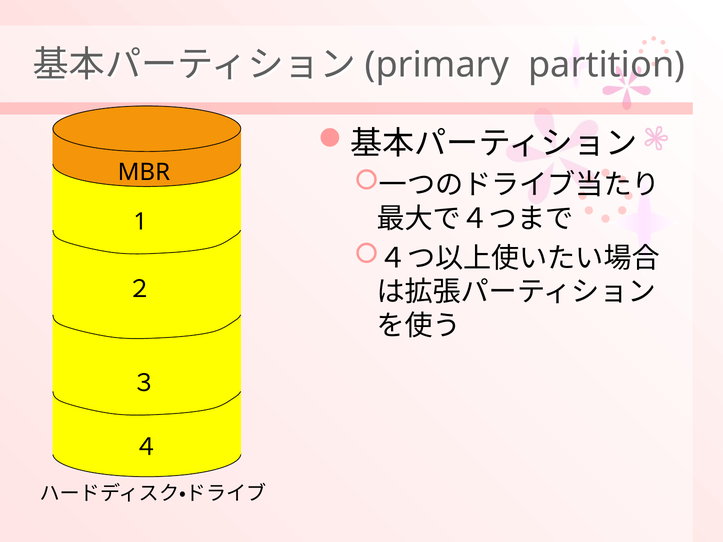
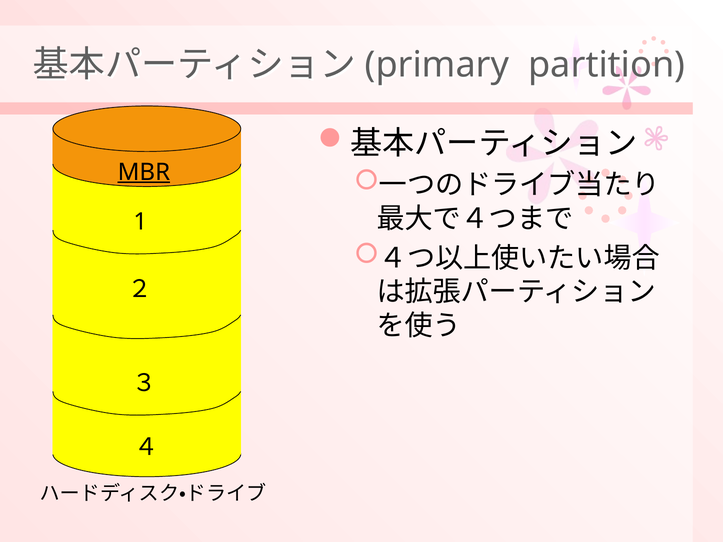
MBR underline: none -> present
